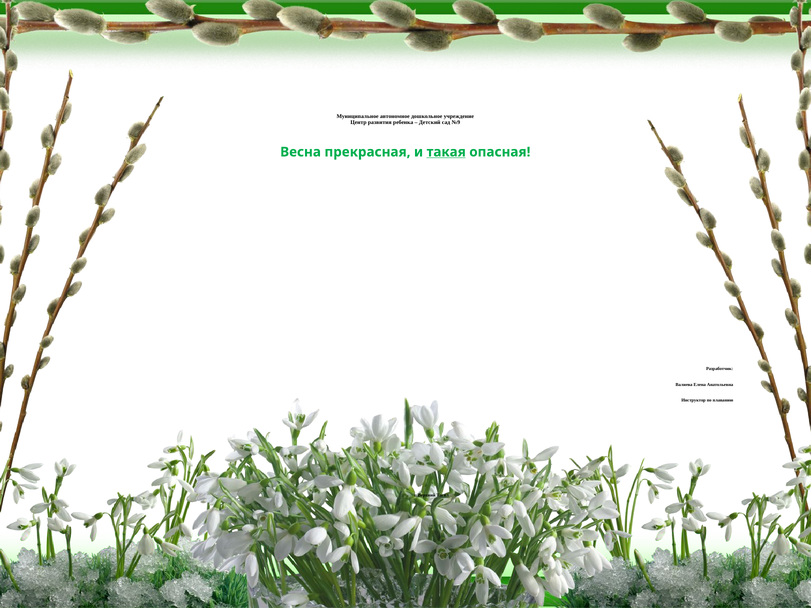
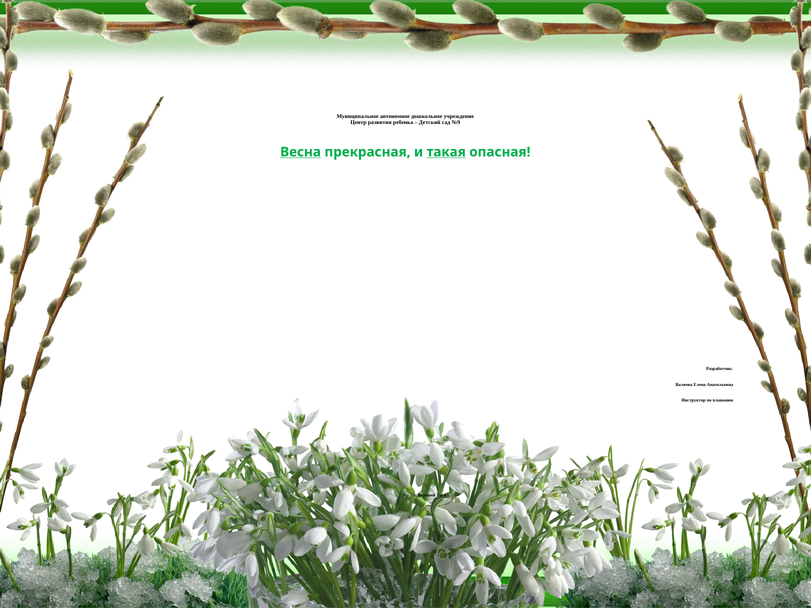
Весна underline: none -> present
